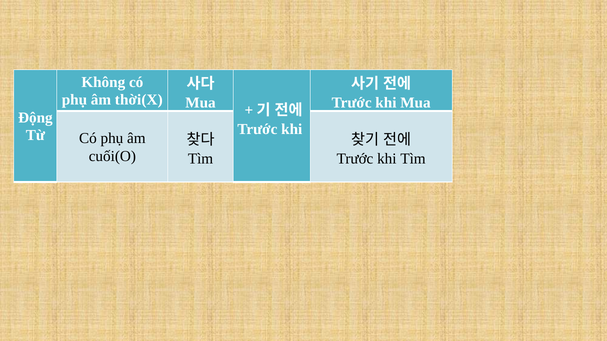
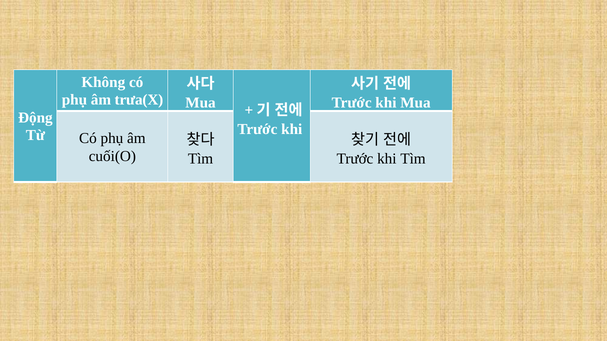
thời(X: thời(X -> trưa(X
